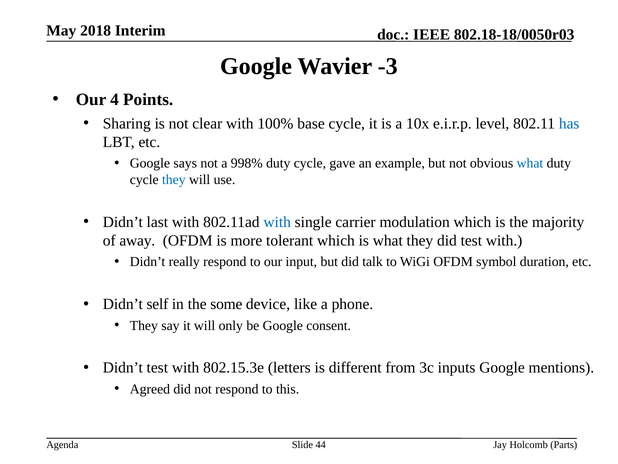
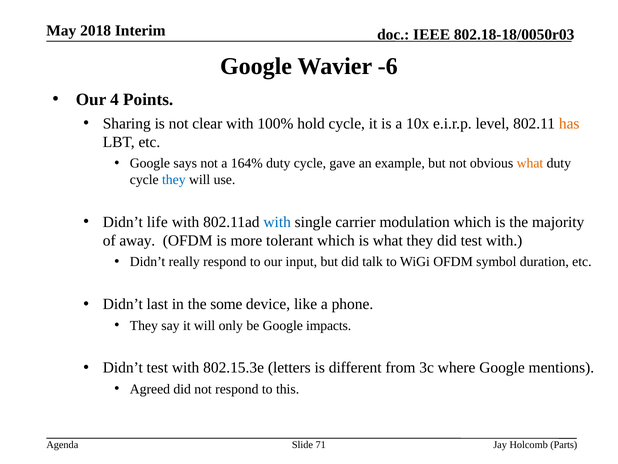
-3: -3 -> -6
base: base -> hold
has colour: blue -> orange
998%: 998% -> 164%
what at (530, 163) colour: blue -> orange
last: last -> life
self: self -> last
consent: consent -> impacts
inputs: inputs -> where
44: 44 -> 71
